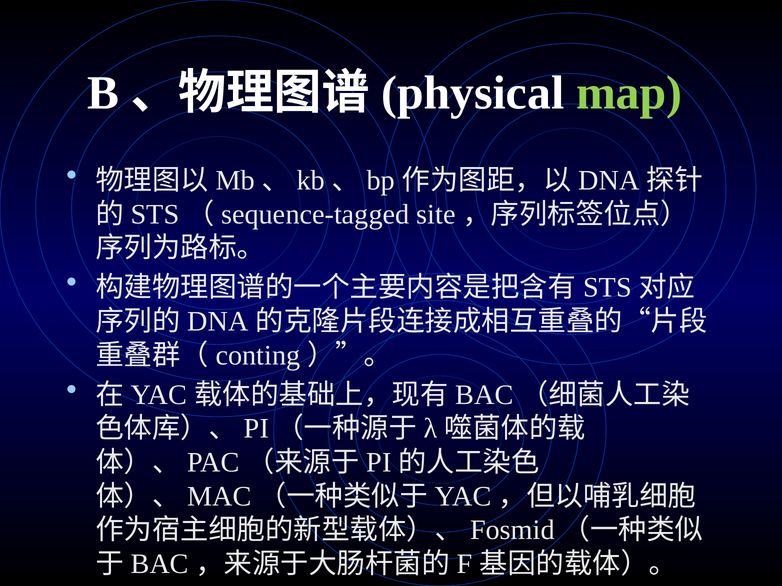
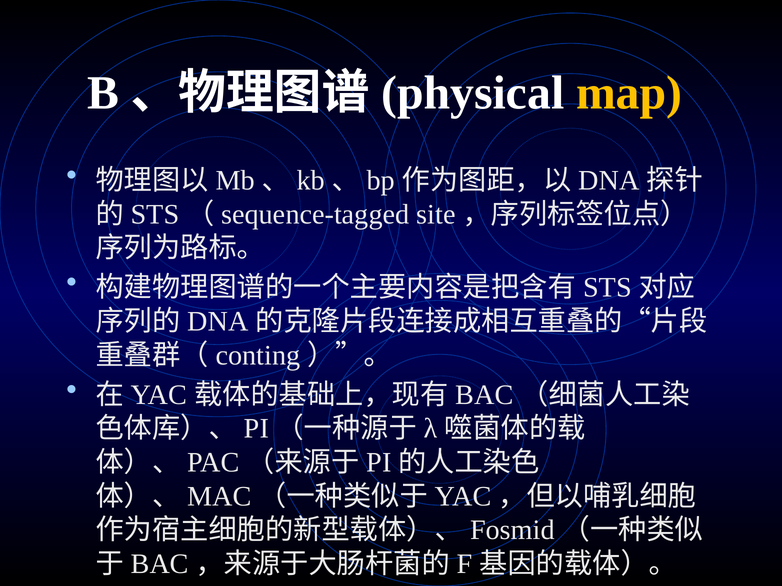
map colour: light green -> yellow
